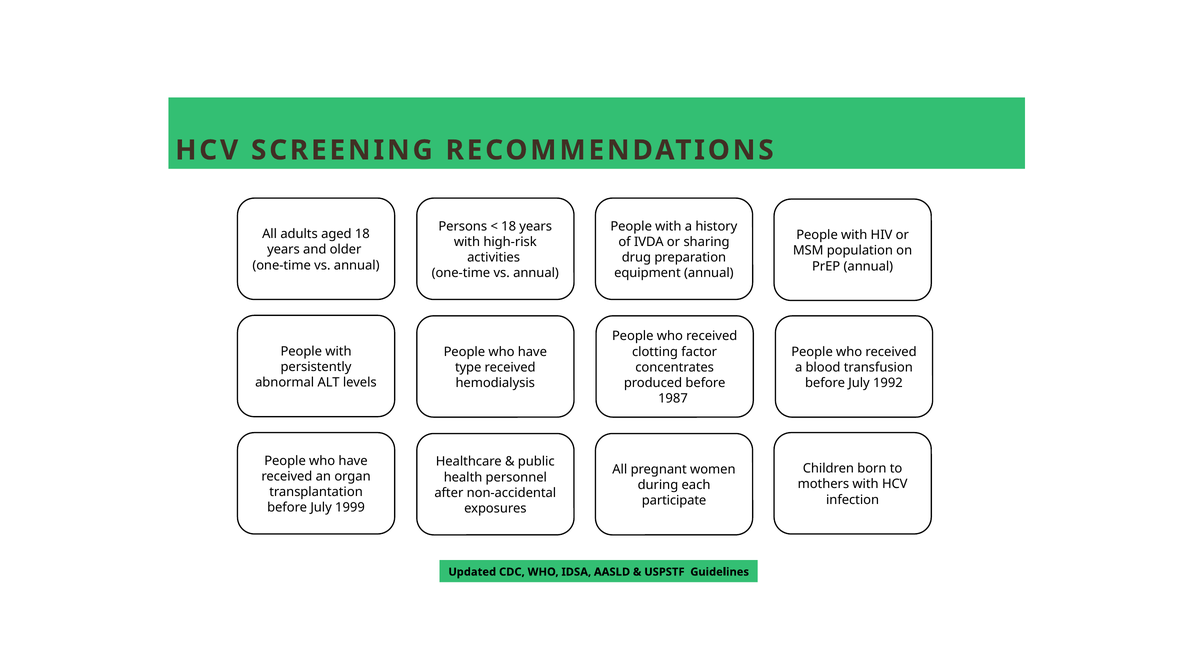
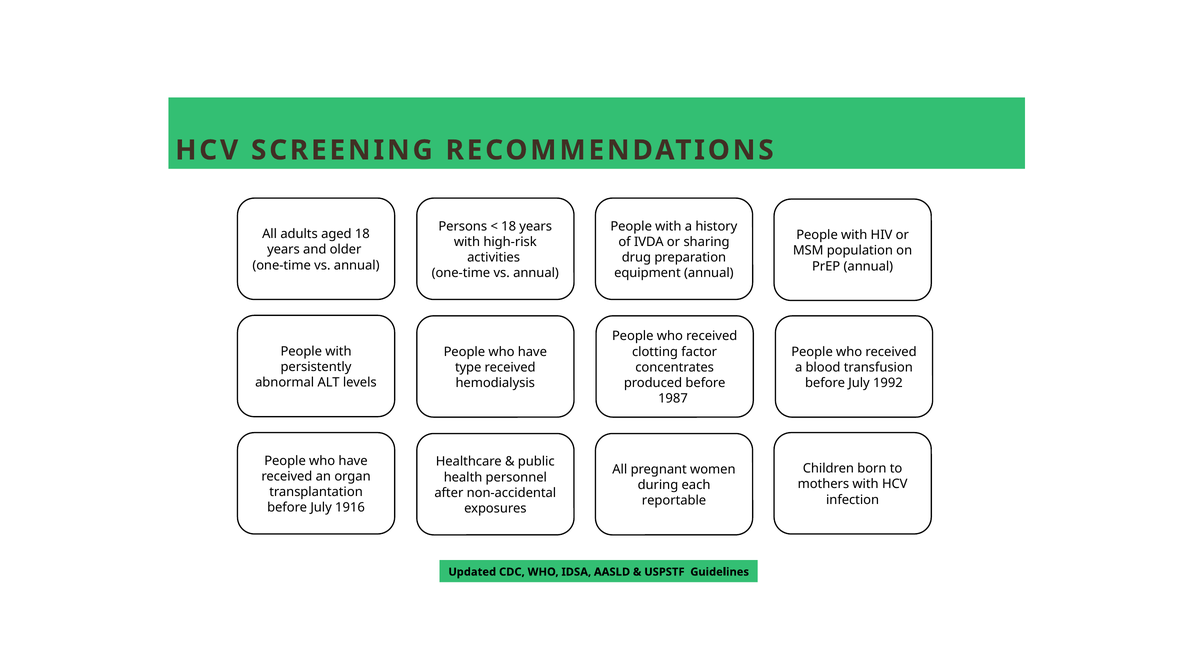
participate: participate -> reportable
1999: 1999 -> 1916
